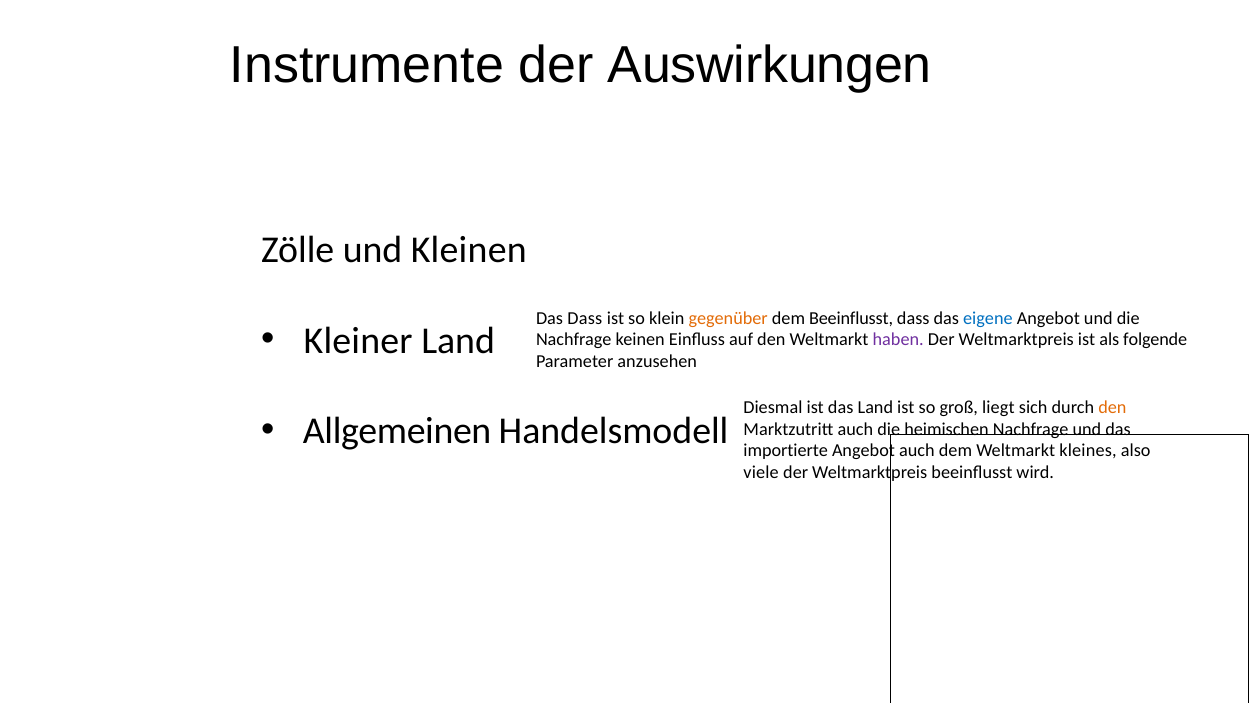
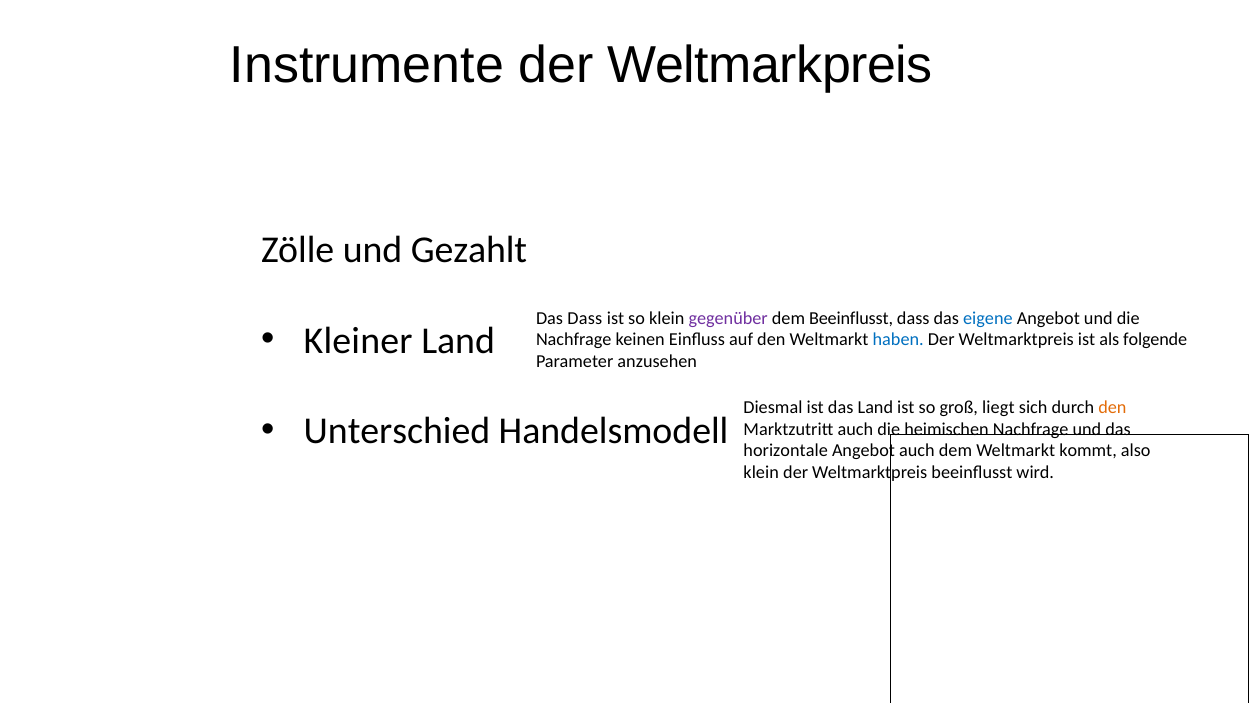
Auswirkungen: Auswirkungen -> Weltmarkpreis
Kleinen: Kleinen -> Gezahlt
gegenüber colour: orange -> purple
haben colour: purple -> blue
Allgemeinen: Allgemeinen -> Unterschied
importierte: importierte -> horizontale
kleines: kleines -> kommt
viele at (761, 472): viele -> klein
